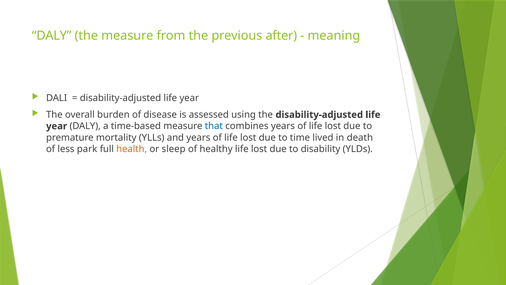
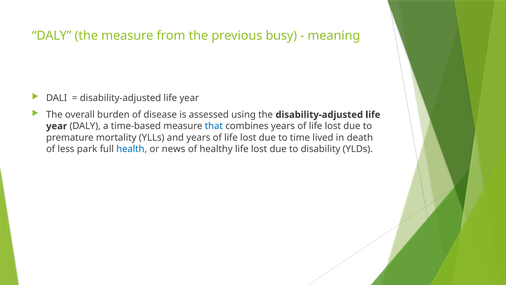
after: after -> busy
health colour: orange -> blue
sleep: sleep -> news
